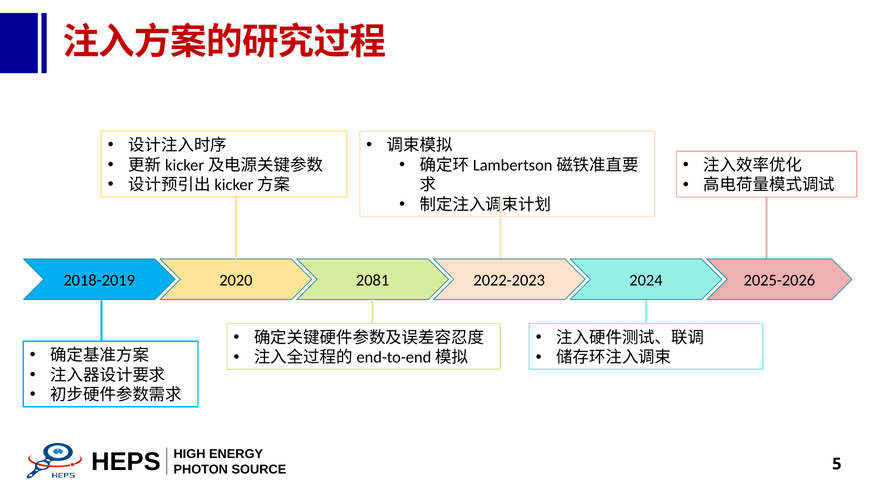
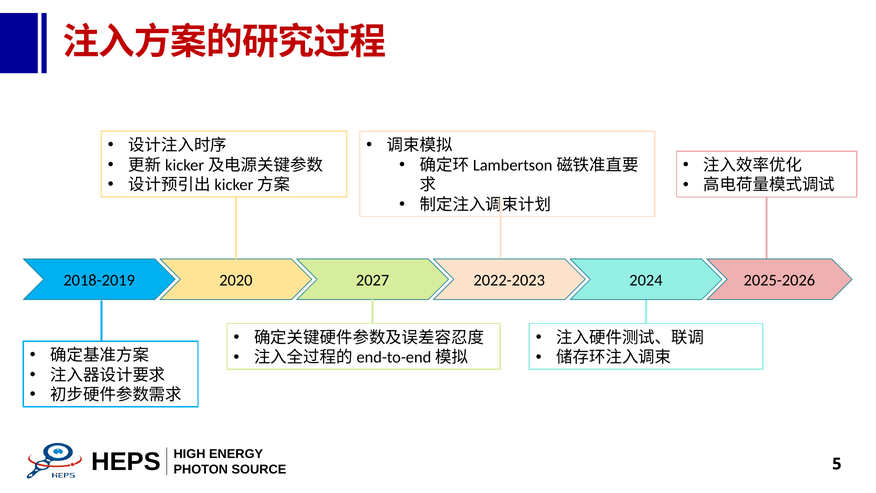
2081: 2081 -> 2027
